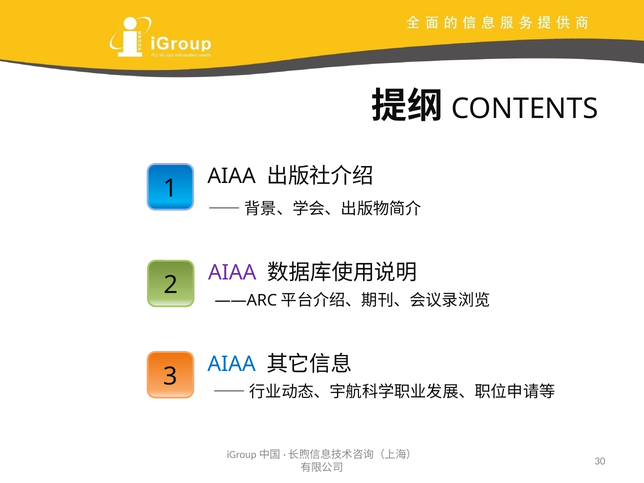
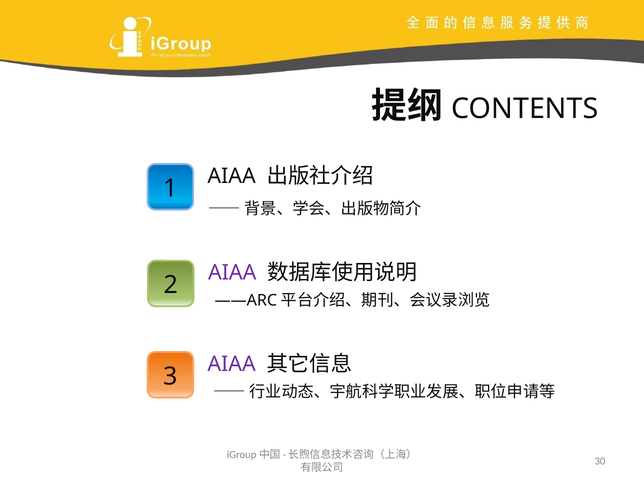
AIAA at (232, 364) colour: blue -> purple
